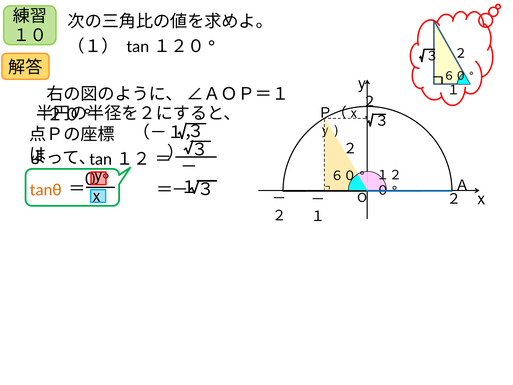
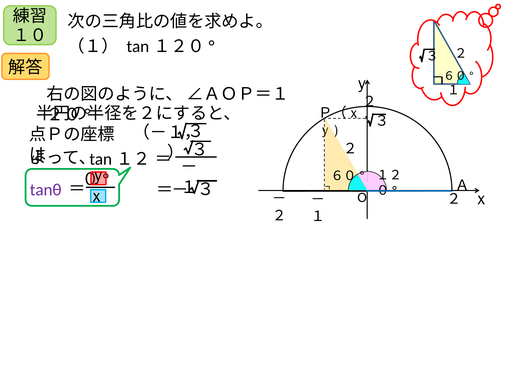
tanθ colour: orange -> purple
